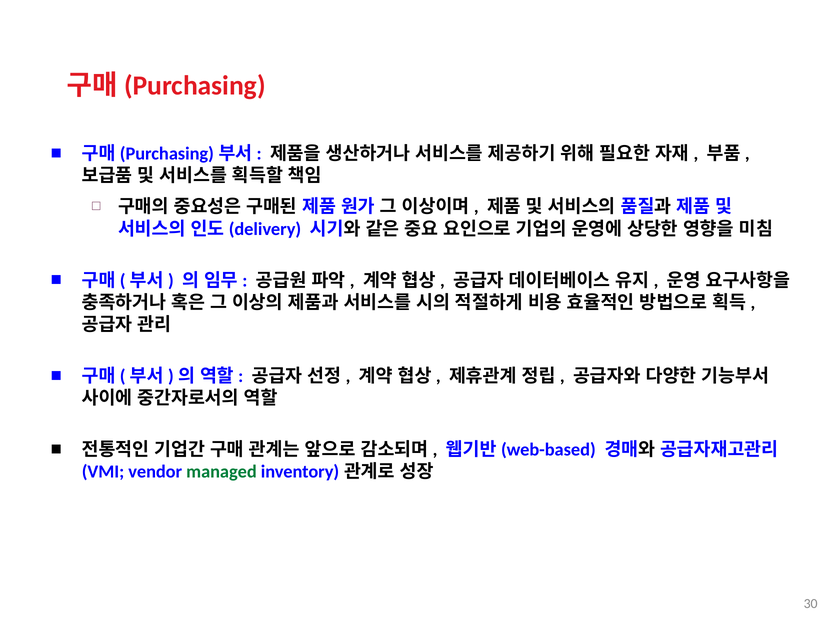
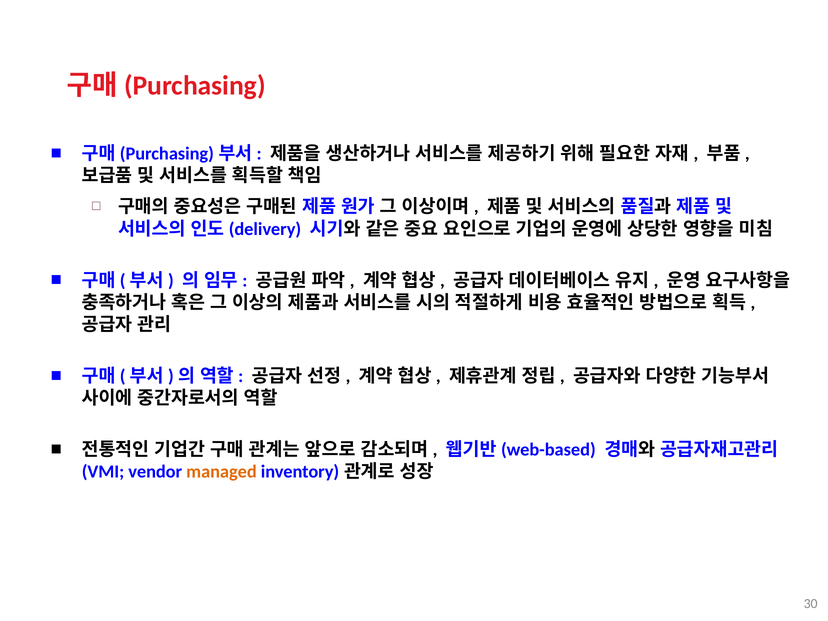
managed colour: green -> orange
